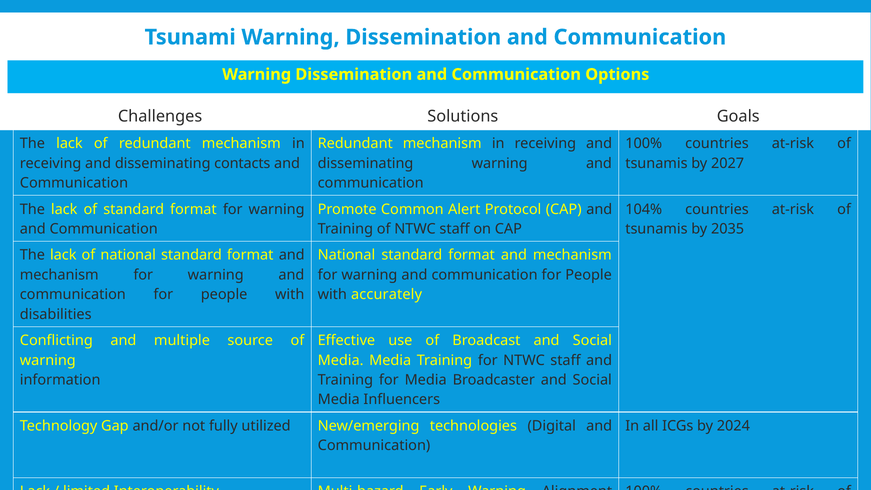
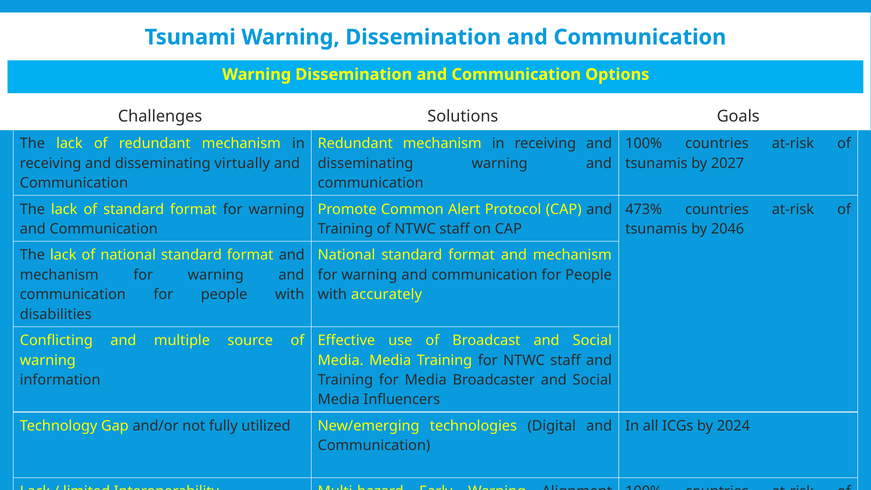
contacts: contacts -> virtually
104%: 104% -> 473%
2035: 2035 -> 2046
